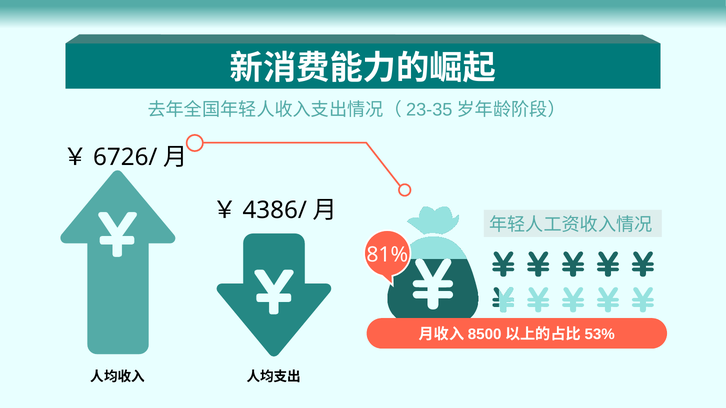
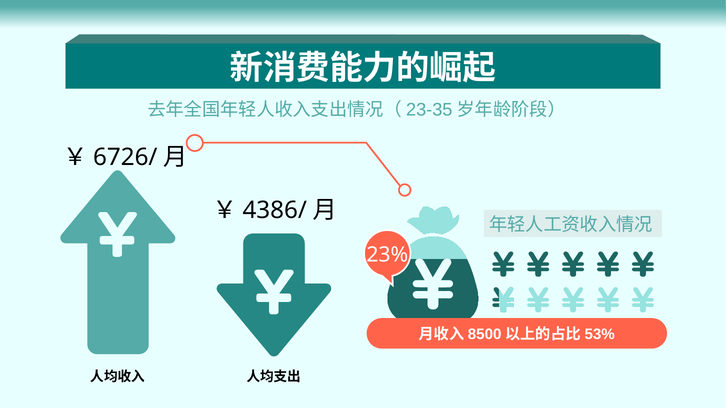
81%: 81% -> 23%
